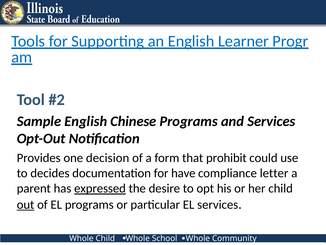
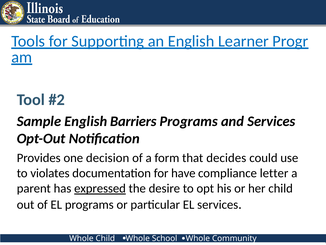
Chinese: Chinese -> Barriers
prohibit: prohibit -> decides
decides: decides -> violates
out underline: present -> none
